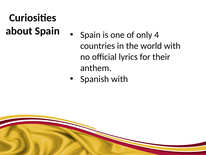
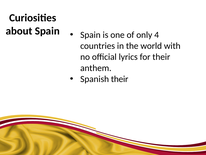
Spanish with: with -> their
